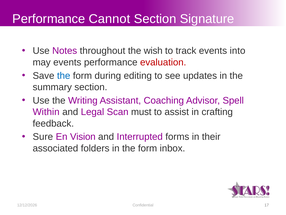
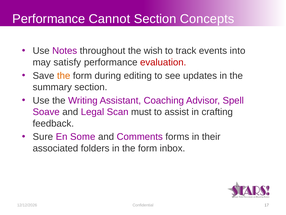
Signature: Signature -> Concepts
may events: events -> satisfy
the at (64, 76) colour: blue -> orange
Within: Within -> Soave
Vision: Vision -> Some
Interrupted: Interrupted -> Comments
